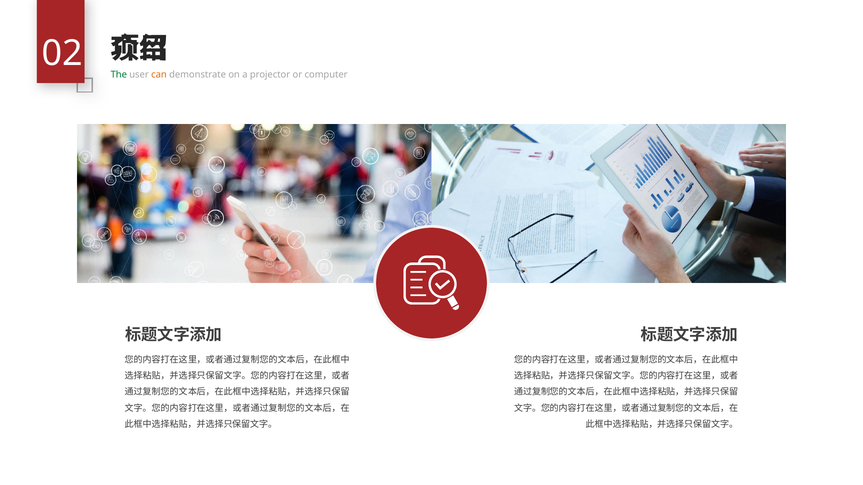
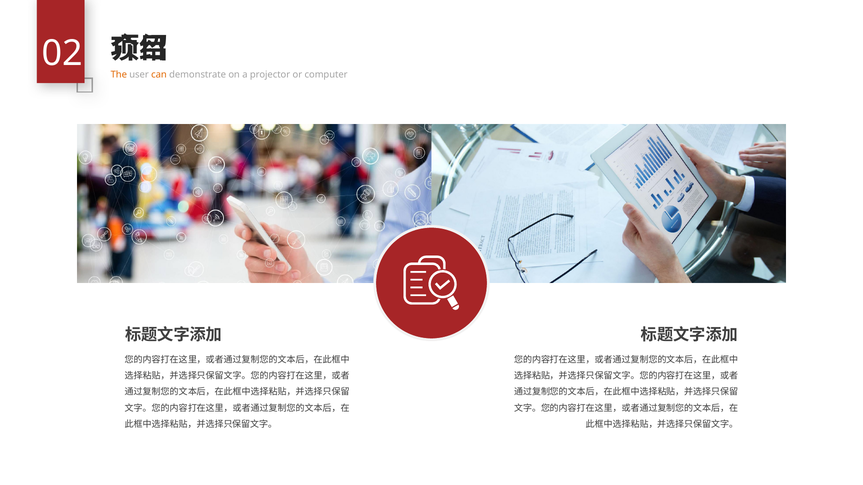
The colour: green -> orange
